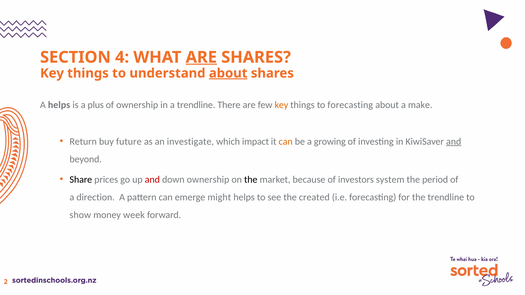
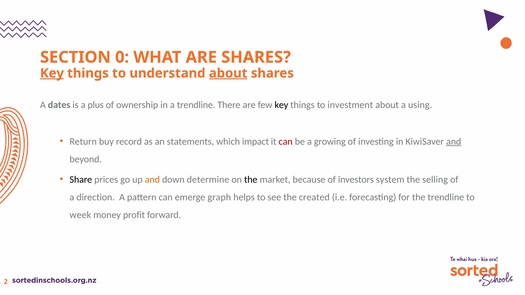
4: 4 -> 0
ARE at (201, 57) underline: present -> none
Key at (52, 73) underline: none -> present
A helps: helps -> dates
key at (281, 105) colour: orange -> black
to forecasting: forecasting -> investment
make: make -> using
future: future -> record
investigate: investigate -> statements
can at (286, 142) colour: orange -> red
and at (152, 180) colour: red -> orange
down ownership: ownership -> determine
period: period -> selling
might: might -> graph
show: show -> week
week: week -> profit
